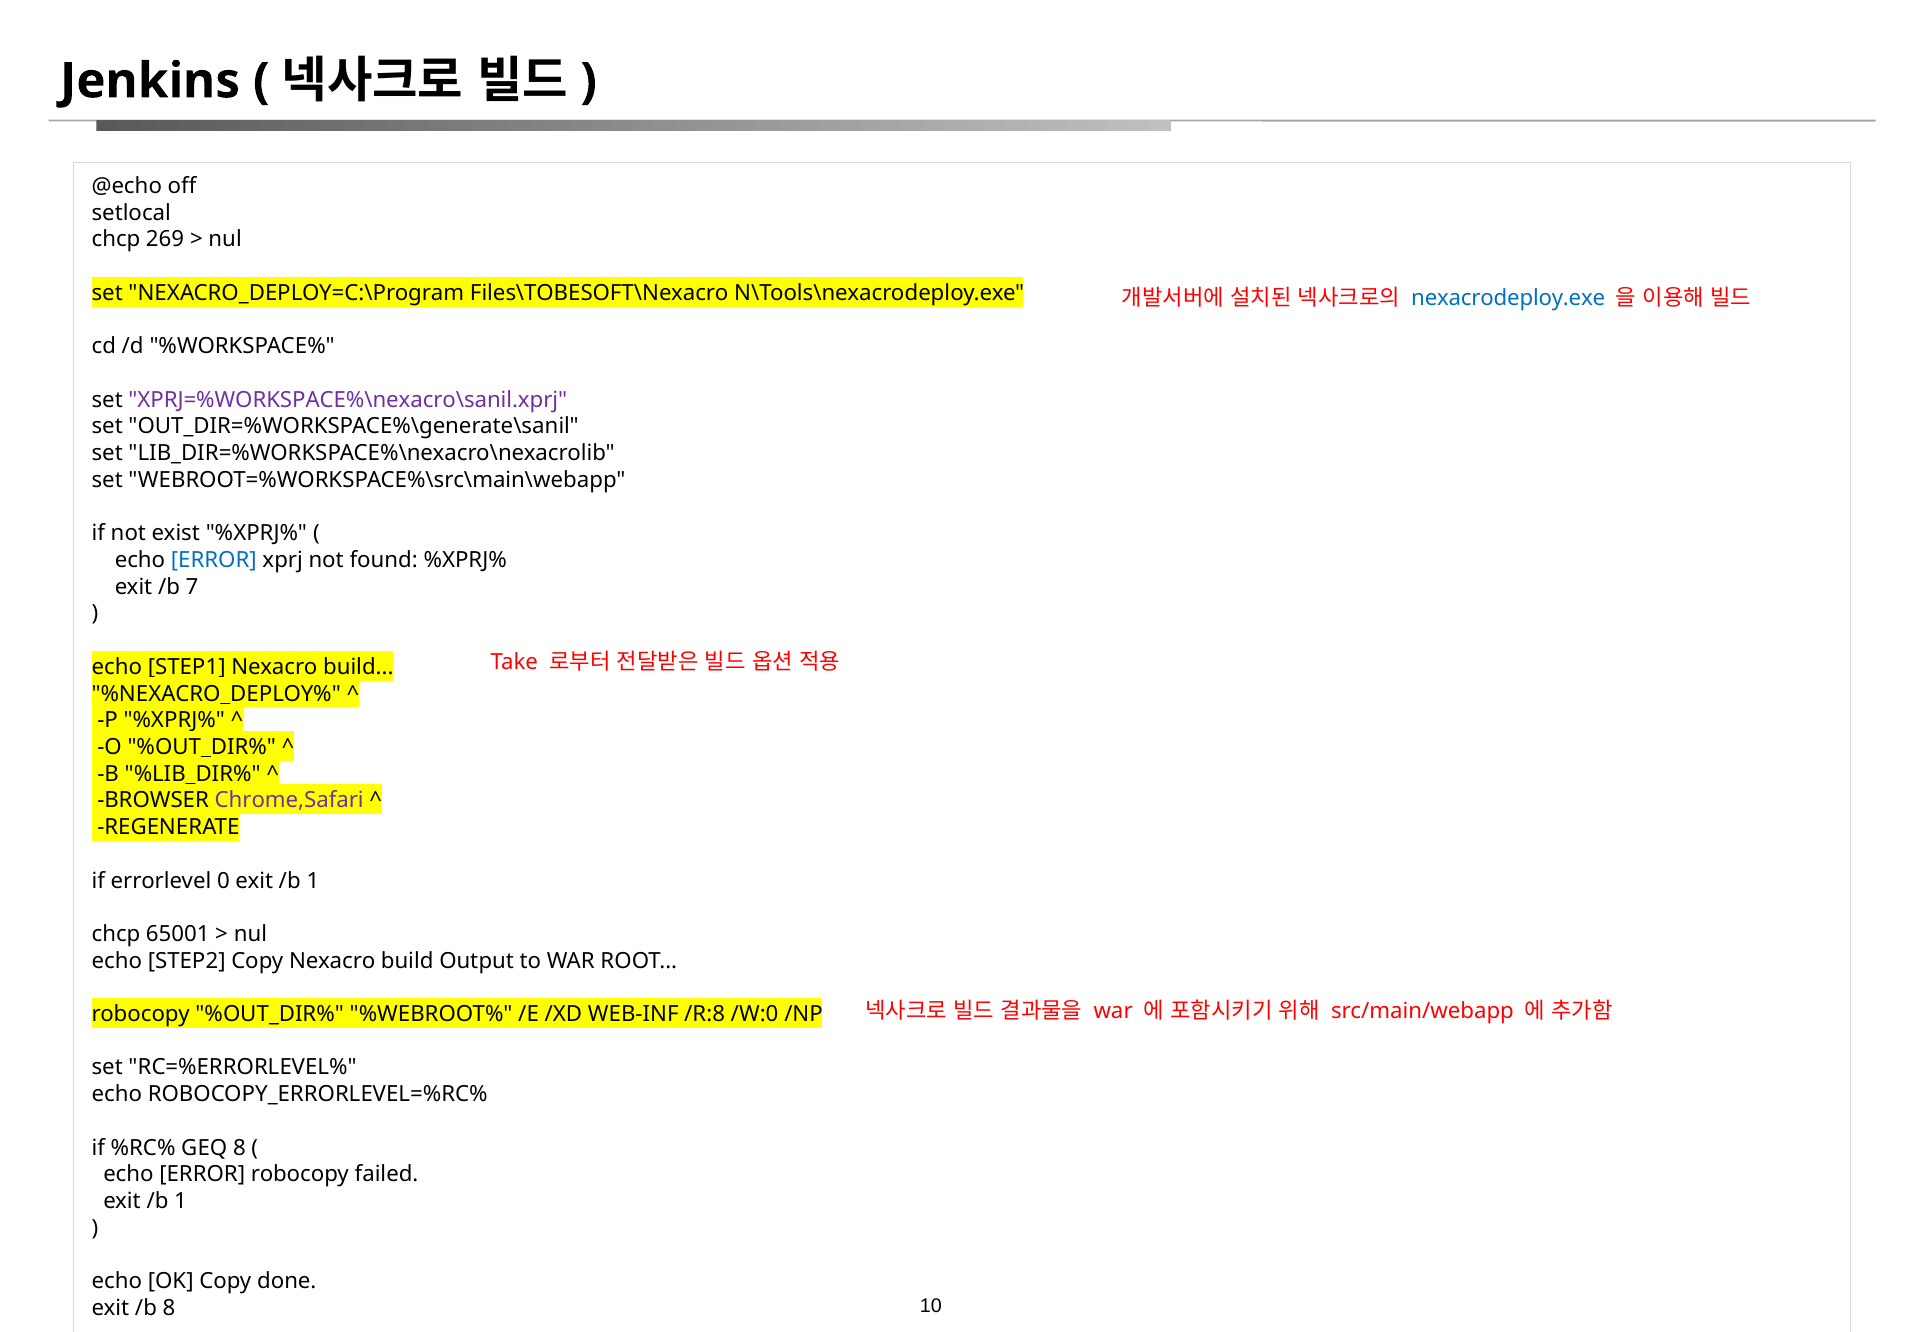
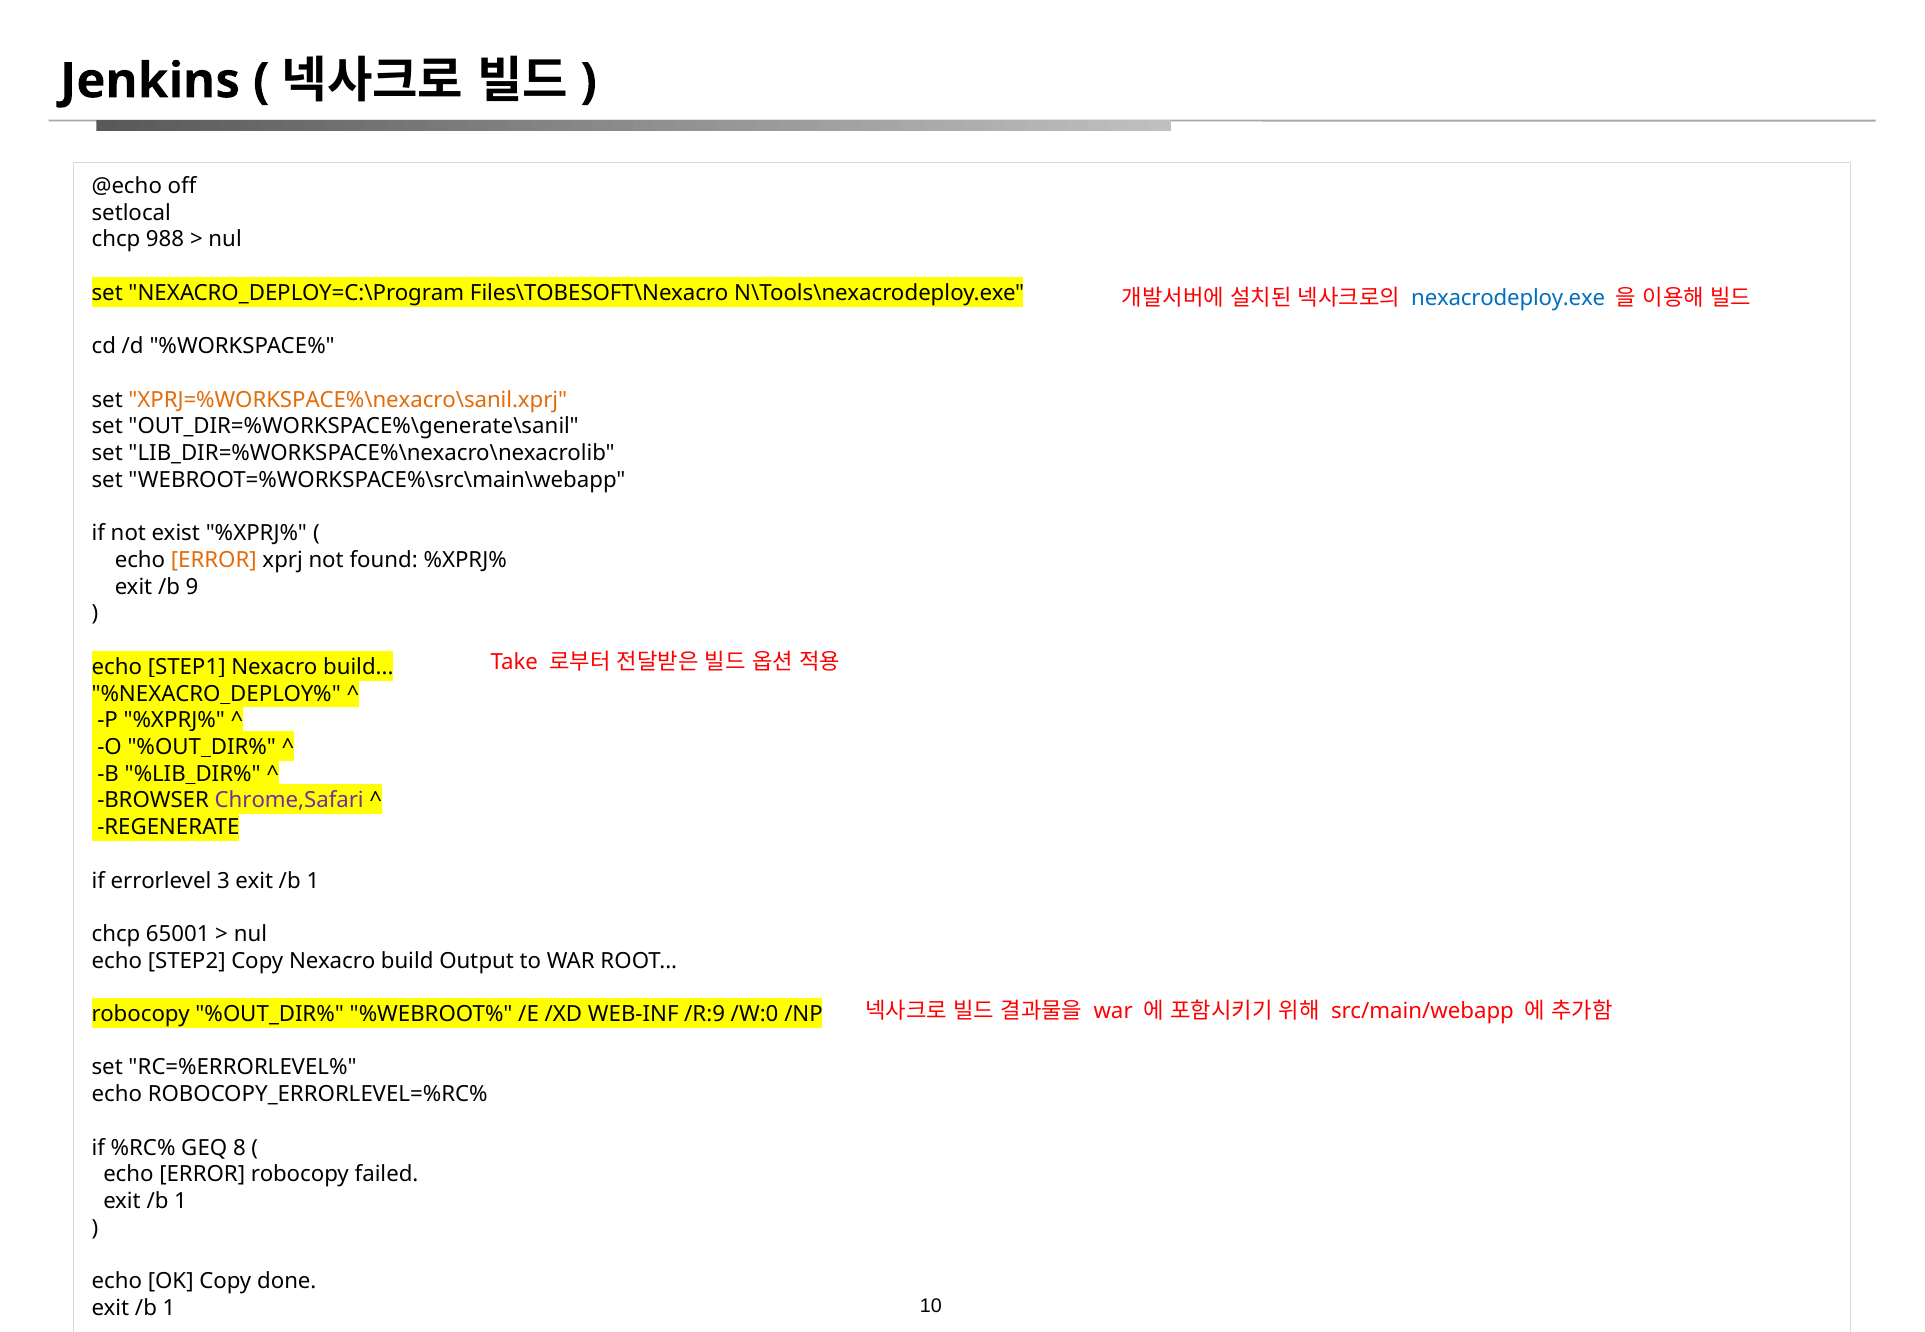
269: 269 -> 988
XPRJ=%WORKSPACE%\nexacro\sanil.xprj colour: purple -> orange
ERROR at (214, 560) colour: blue -> orange
7: 7 -> 9
0: 0 -> 3
/R:8: /R:8 -> /R:9
8 at (169, 1309): 8 -> 1
